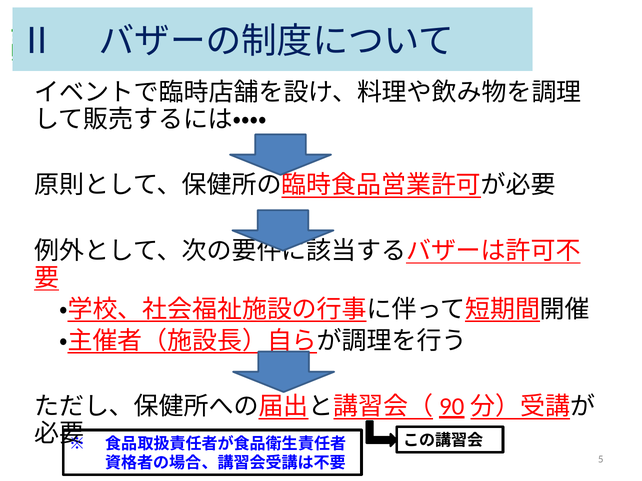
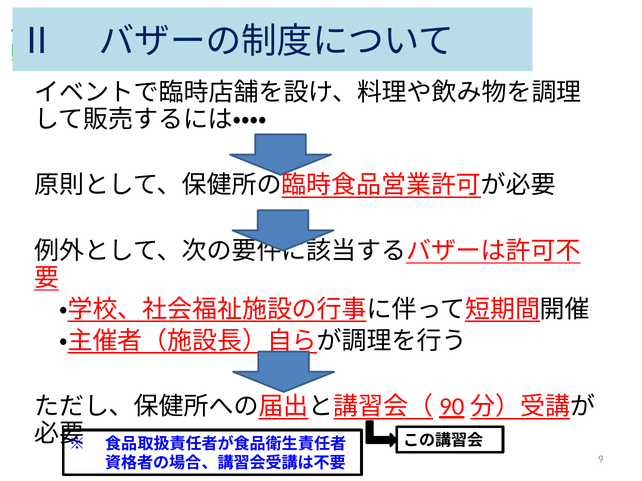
5: 5 -> 9
